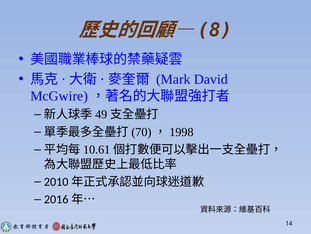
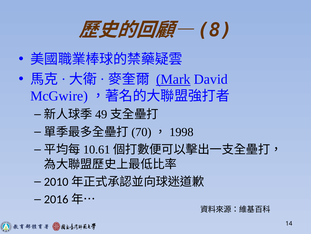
Mark underline: none -> present
